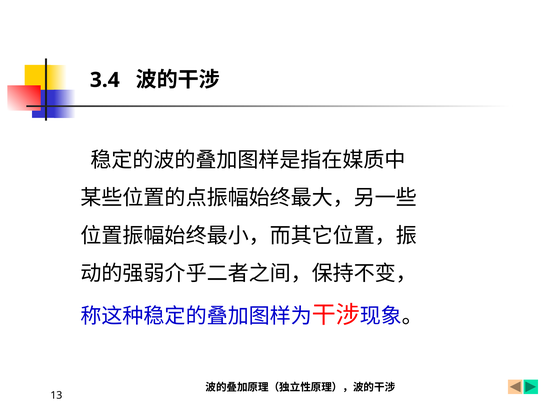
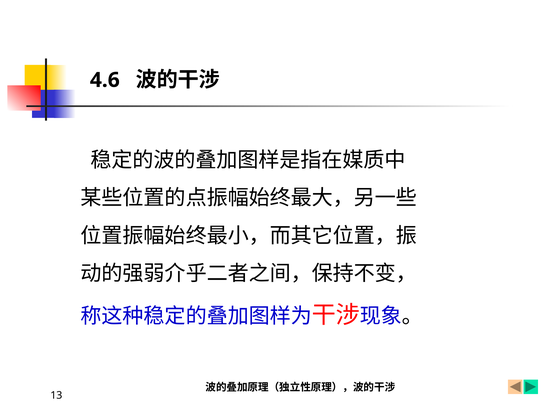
3.4: 3.4 -> 4.6
